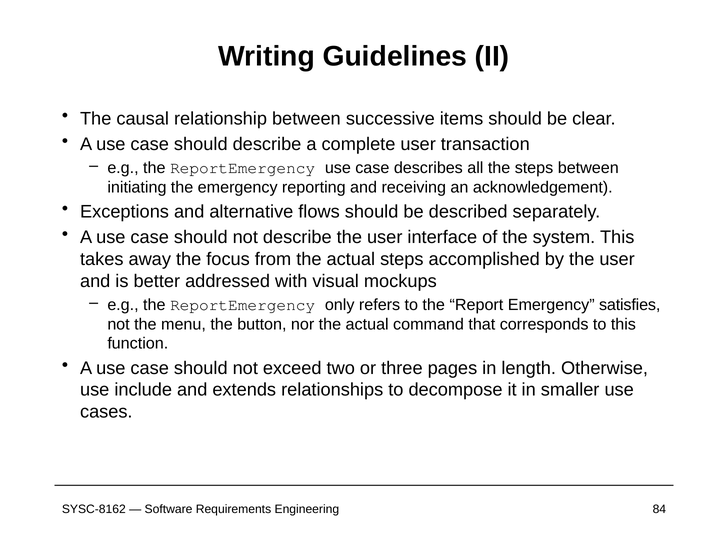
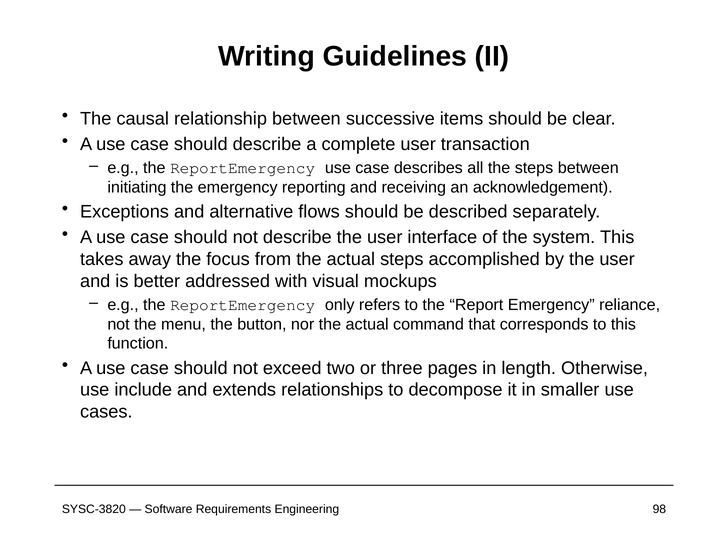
satisfies: satisfies -> reliance
SYSC-8162: SYSC-8162 -> SYSC-3820
84: 84 -> 98
